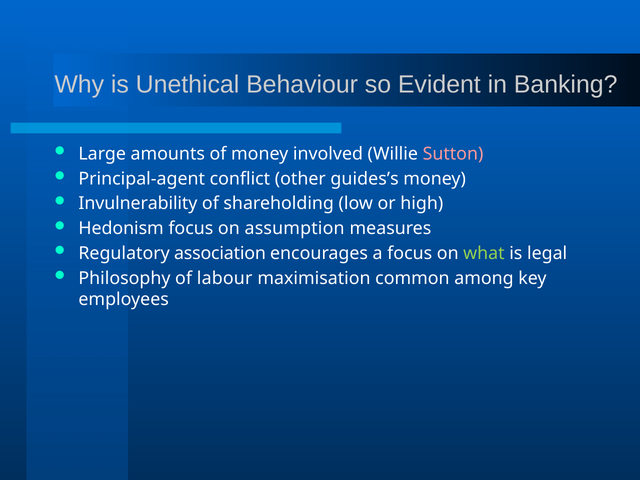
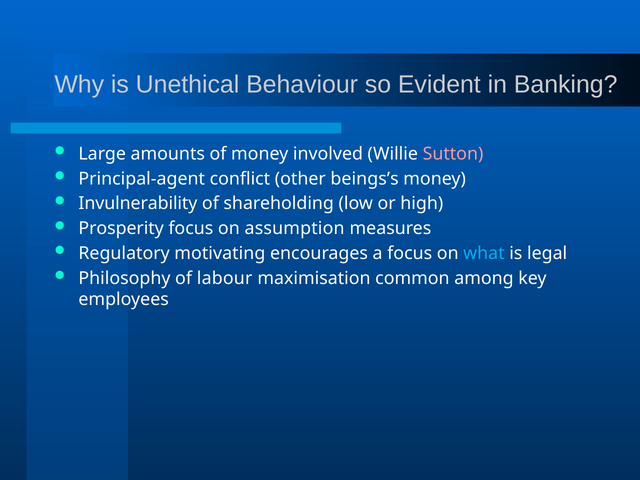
guides’s: guides’s -> beings’s
Hedonism: Hedonism -> Prosperity
association: association -> motivating
what colour: light green -> light blue
